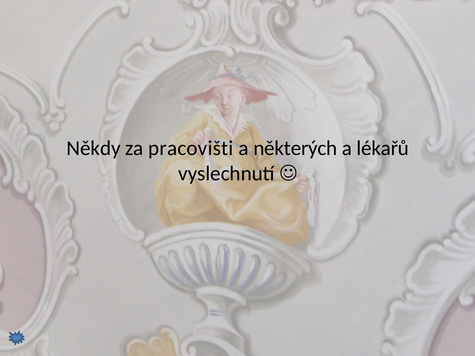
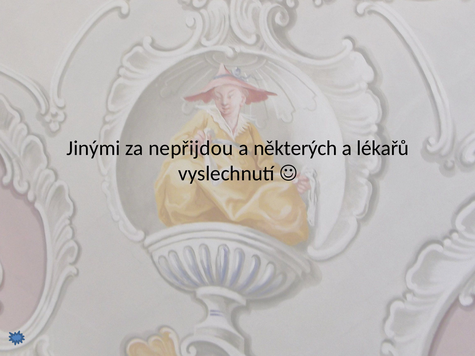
Někdy: Někdy -> Jinými
pracovišti: pracovišti -> nepřijdou
